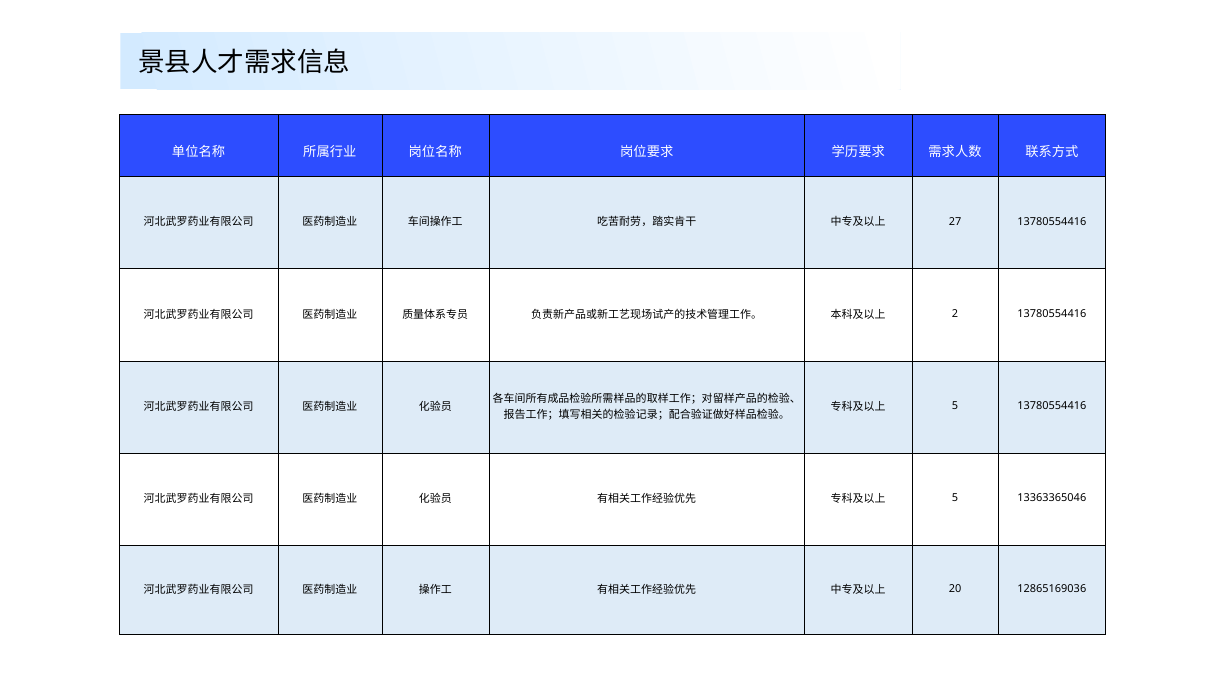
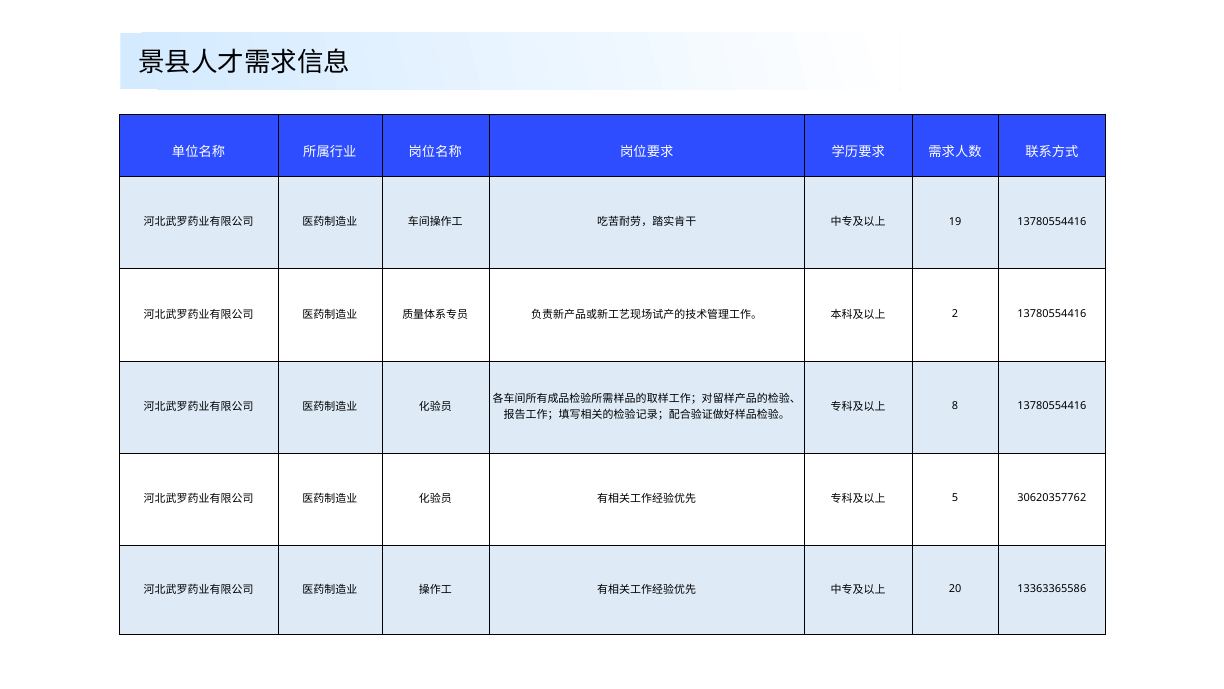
27: 27 -> 19
5 at (955, 406): 5 -> 8
13363365046: 13363365046 -> 30620357762
12865169036: 12865169036 -> 13363365586
